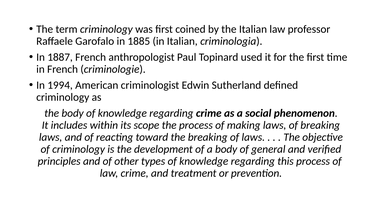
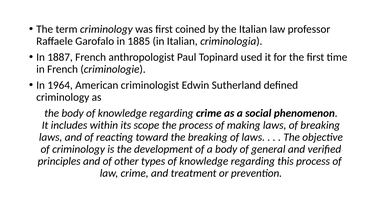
1994: 1994 -> 1964
